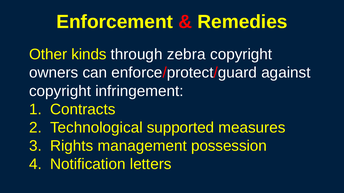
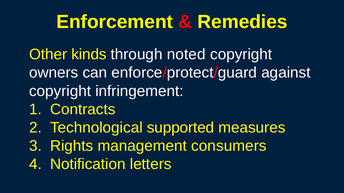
zebra: zebra -> noted
possession: possession -> consumers
